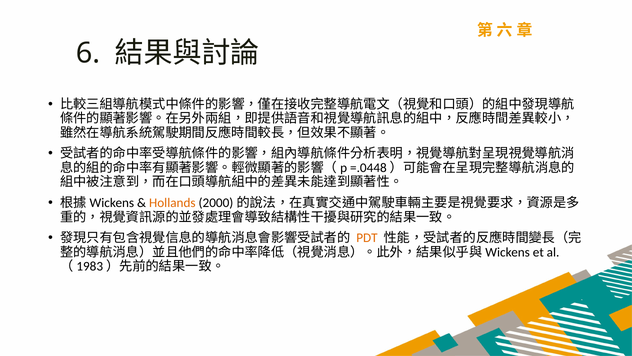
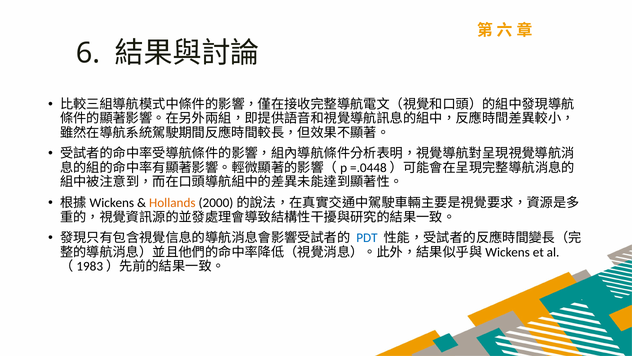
PDT colour: orange -> blue
